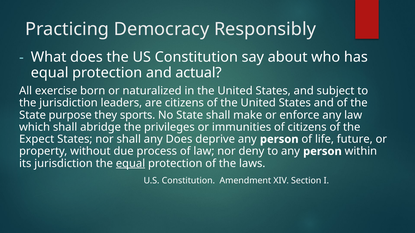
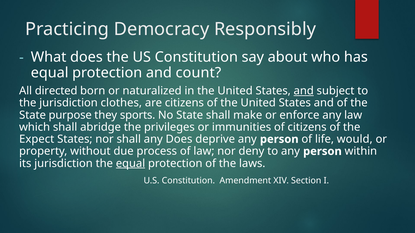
actual: actual -> count
exercise: exercise -> directed
and at (304, 91) underline: none -> present
leaders: leaders -> clothes
future: future -> would
